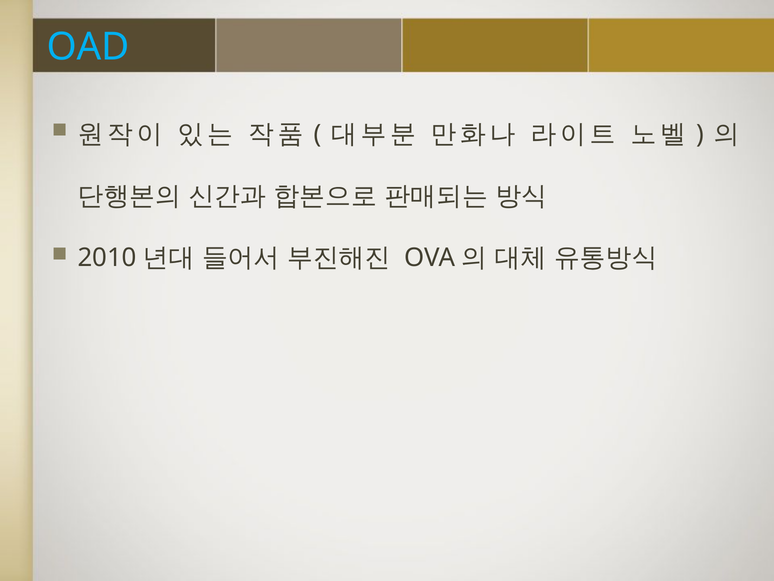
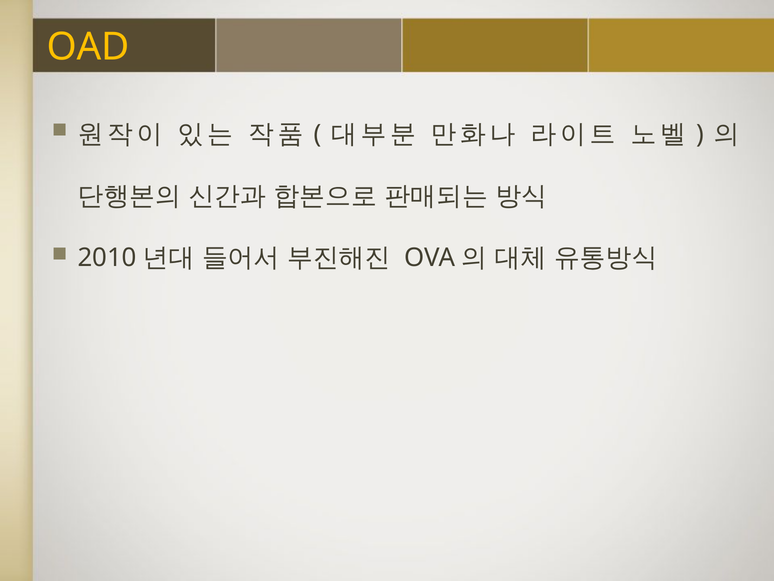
OAD colour: light blue -> yellow
